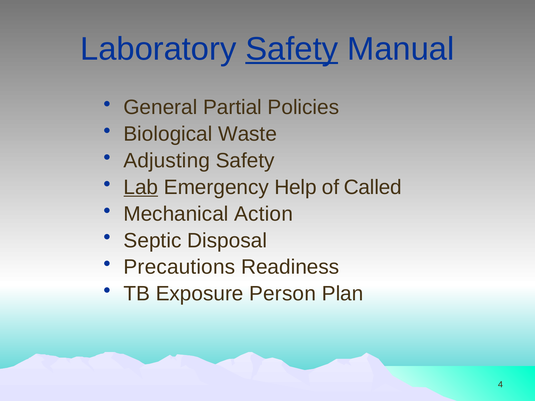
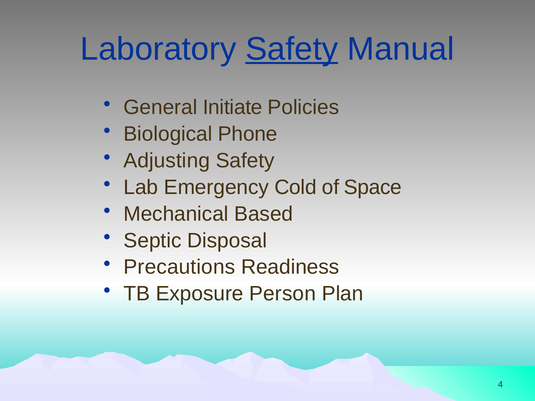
Partial: Partial -> Initiate
Waste: Waste -> Phone
Lab underline: present -> none
Help: Help -> Cold
Called: Called -> Space
Action: Action -> Based
